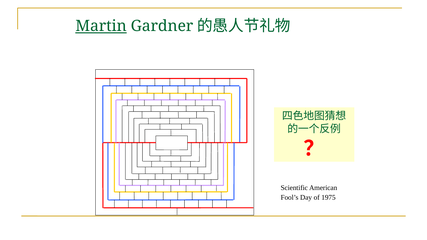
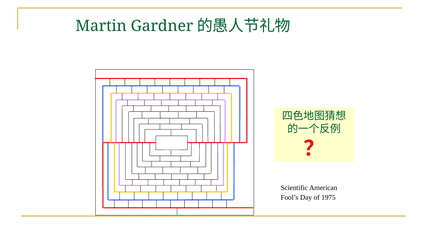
Martin underline: present -> none
